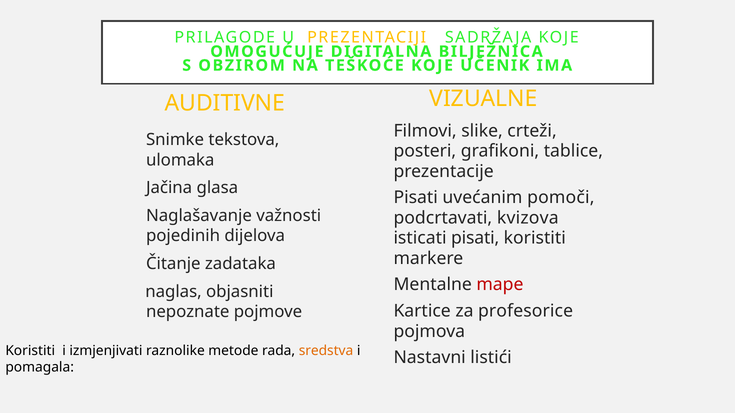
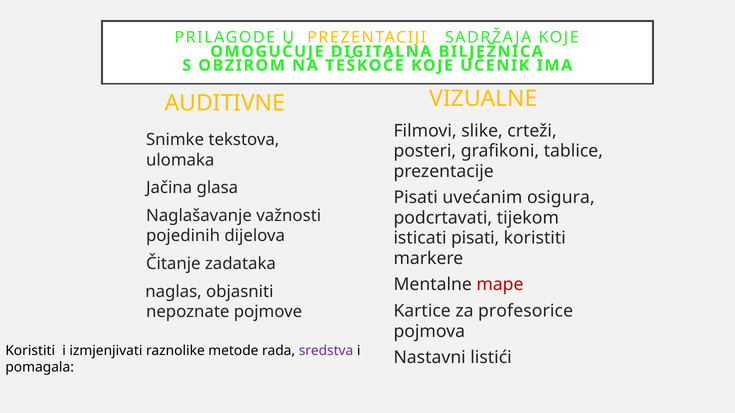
pomoči: pomoči -> osigura
kvizova: kvizova -> tijekom
sredstva colour: orange -> purple
